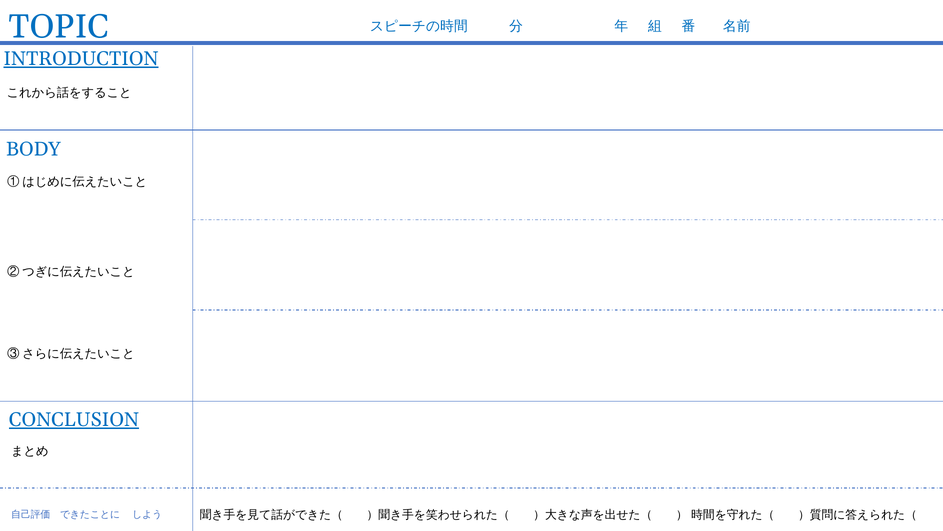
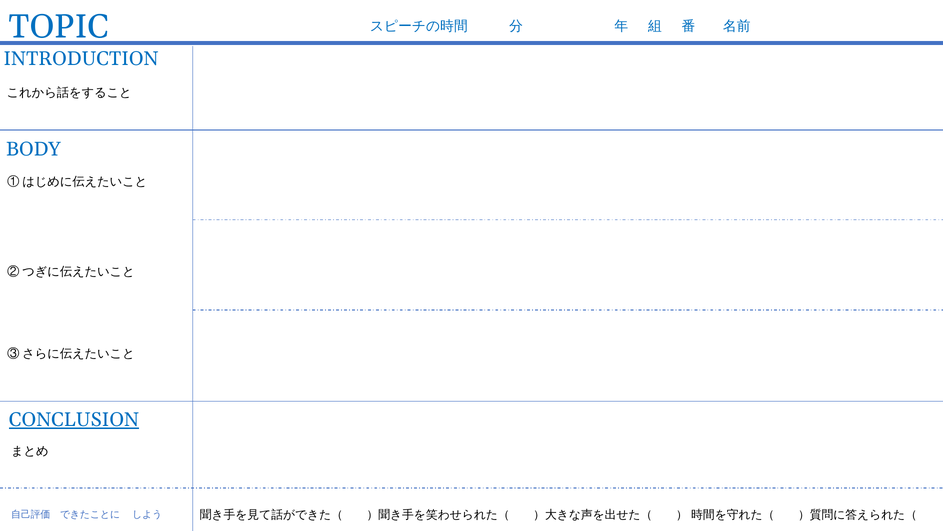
INTRODUCTION underline: present -> none
